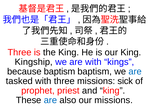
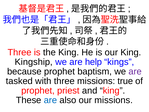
are with: with -> help
because baptism: baptism -> prophet
are at (135, 71) colour: blue -> purple
sick: sick -> true
